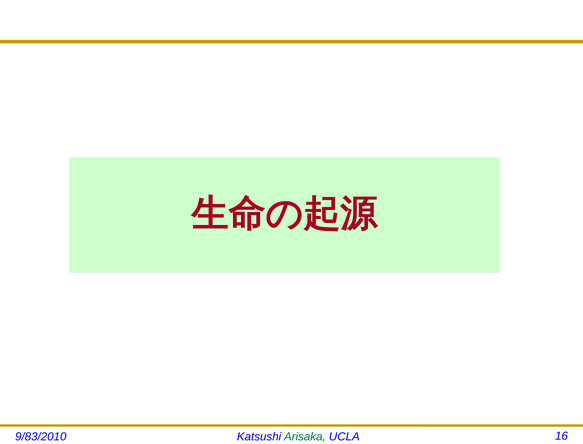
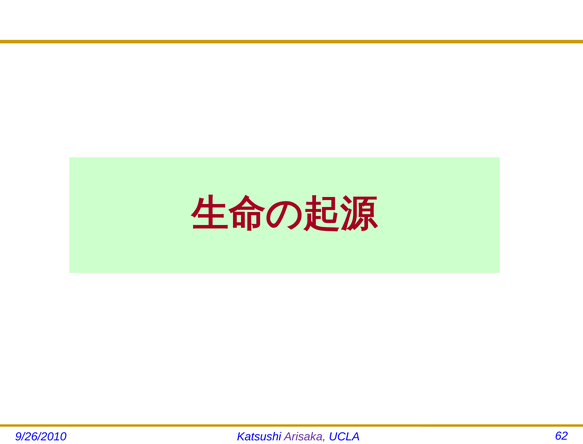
9/83/2010: 9/83/2010 -> 9/26/2010
Arisaka colour: green -> purple
16: 16 -> 62
